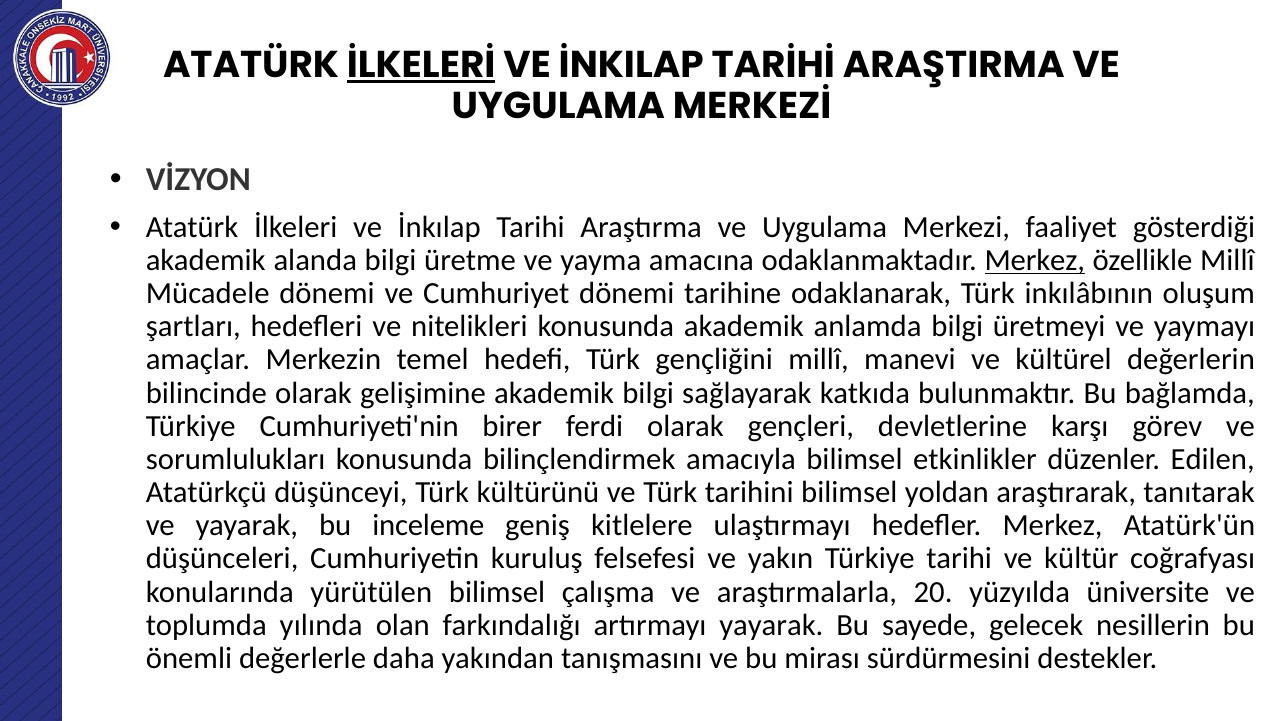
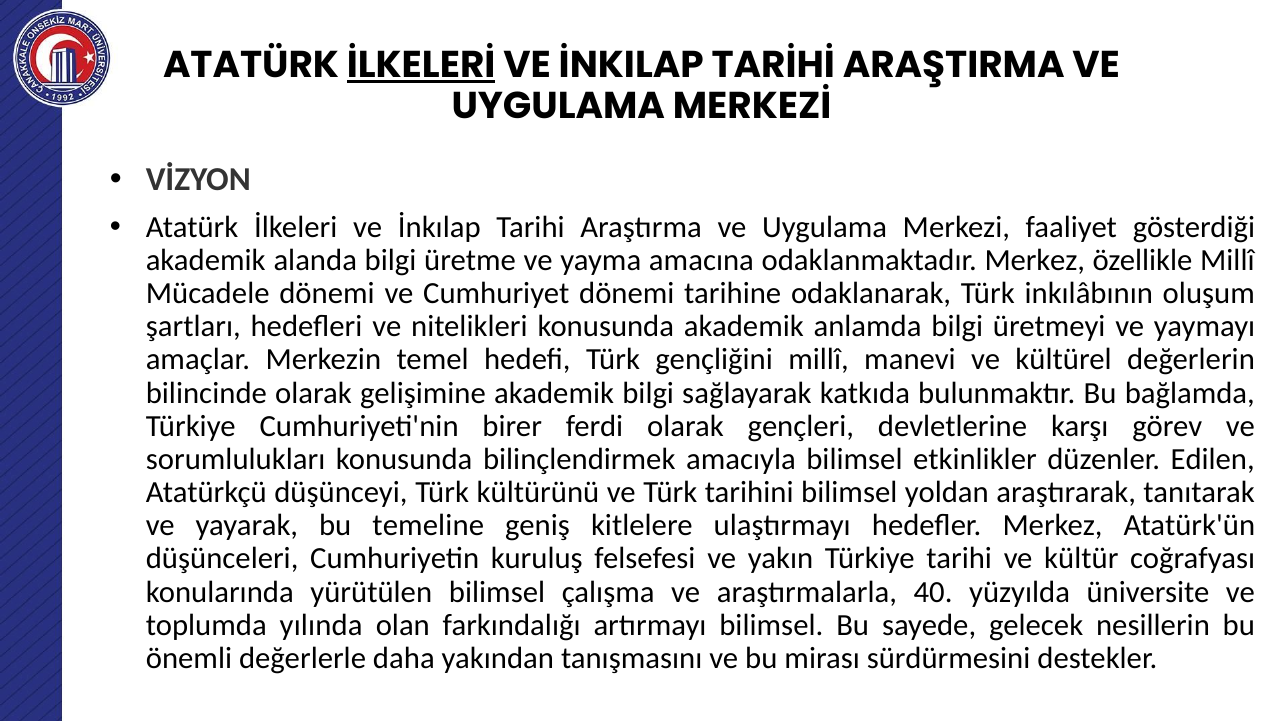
Merkez at (1035, 261) underline: present -> none
inceleme: inceleme -> temeline
20: 20 -> 40
artırmayı yayarak: yayarak -> bilimsel
